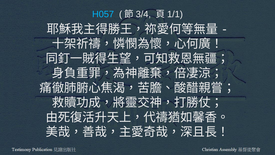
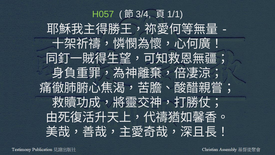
H057 colour: light blue -> light green
